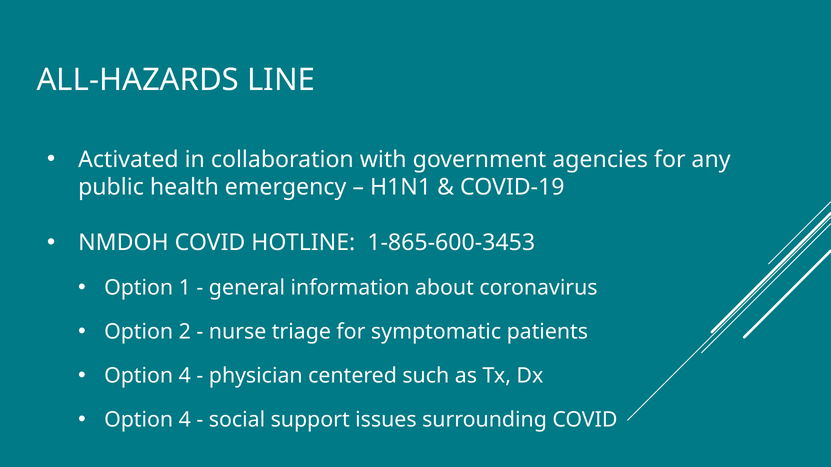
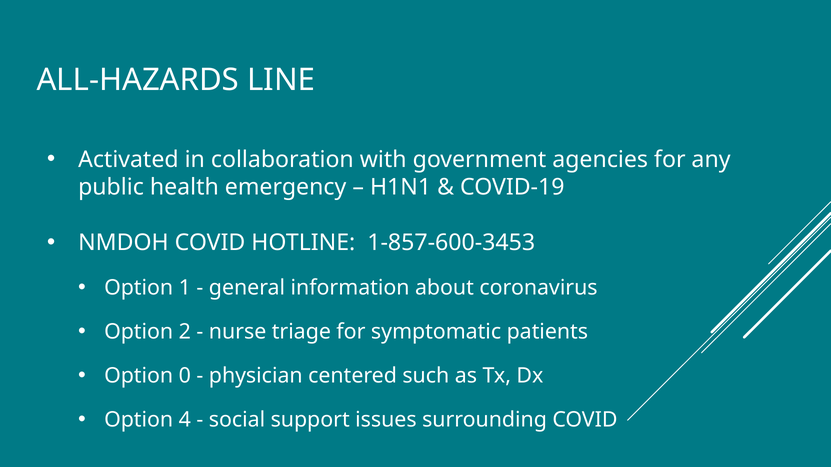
1-865-600-3453: 1-865-600-3453 -> 1-857-600-3453
4 at (185, 376): 4 -> 0
